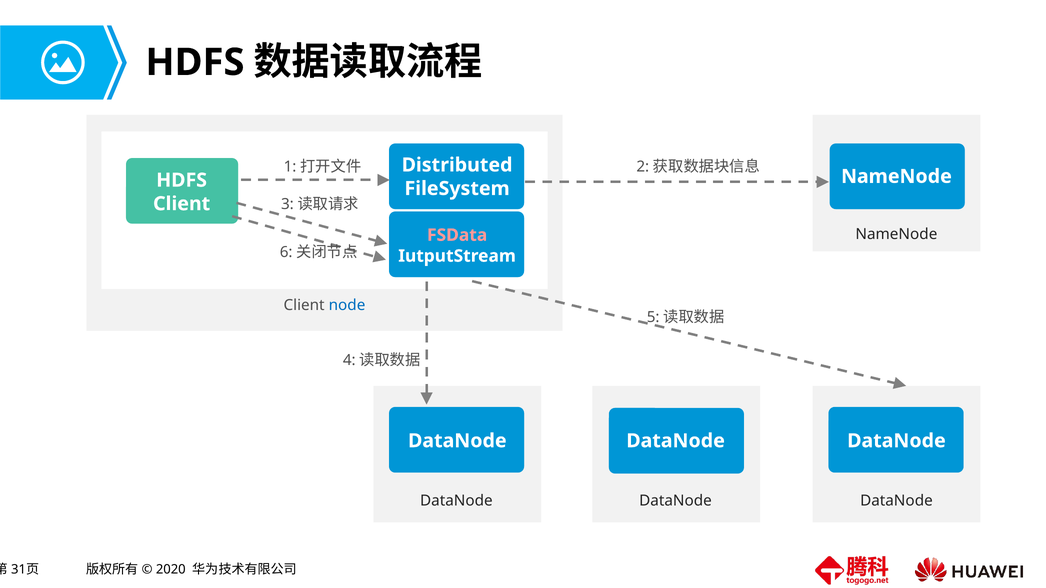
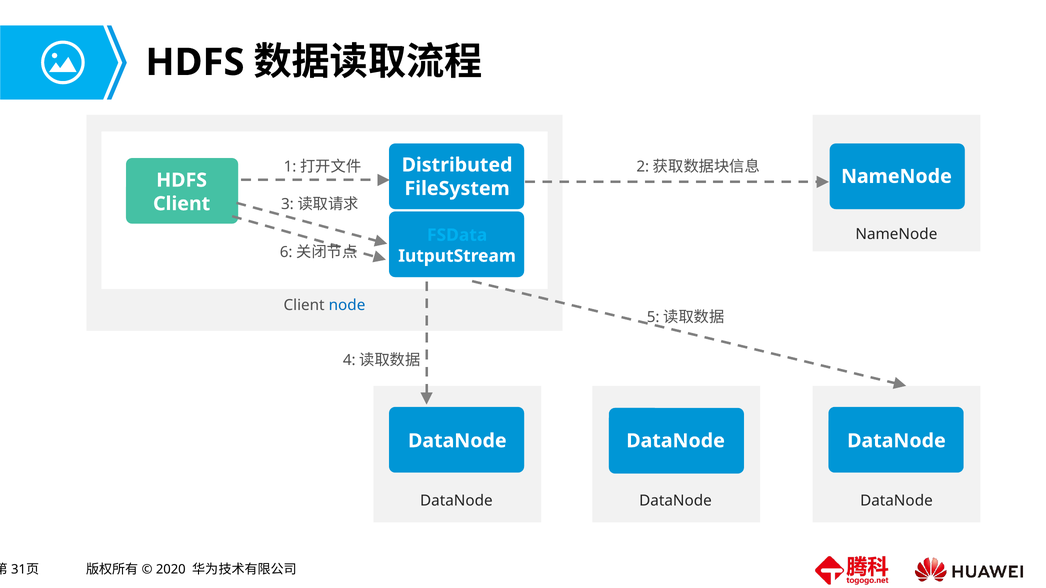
FSData colour: pink -> light blue
